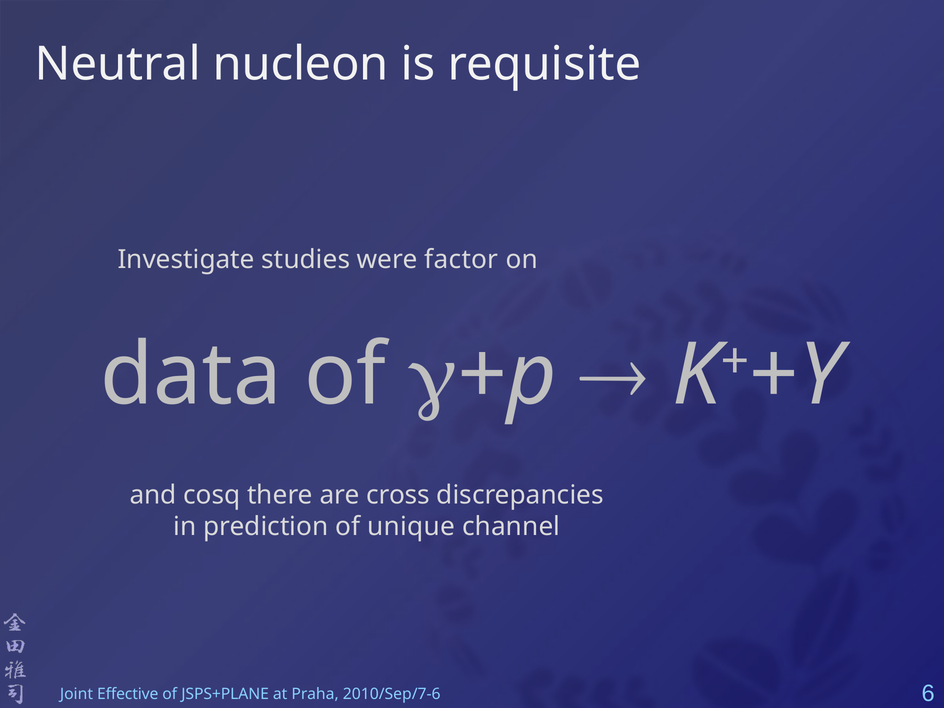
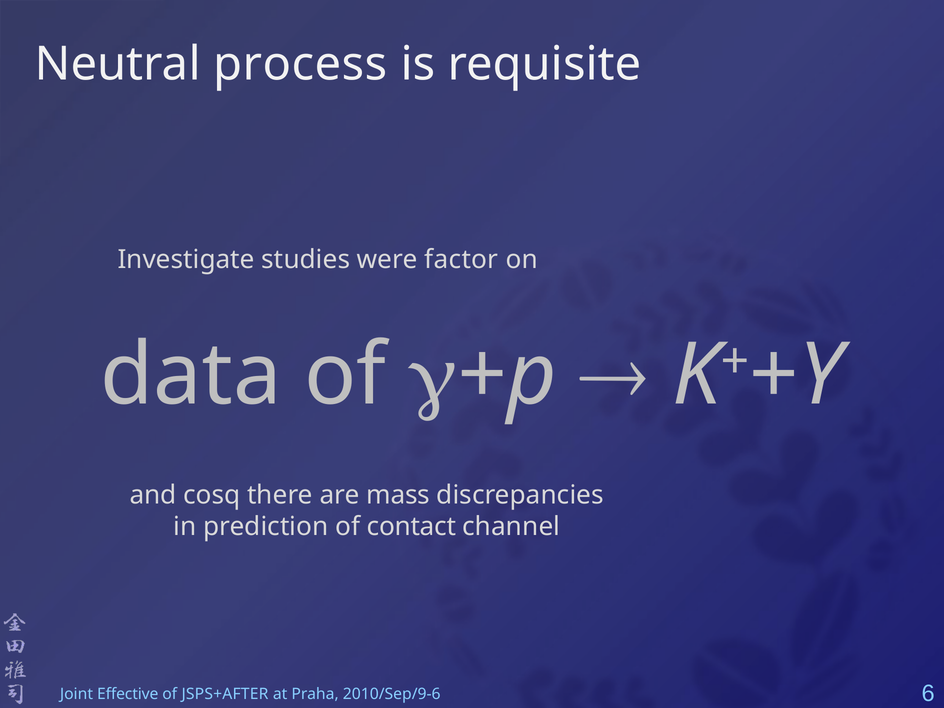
nucleon: nucleon -> process
cross: cross -> mass
unique: unique -> contact
JSPS+PLANE: JSPS+PLANE -> JSPS+AFTER
2010/Sep/7-6: 2010/Sep/7-6 -> 2010/Sep/9-6
